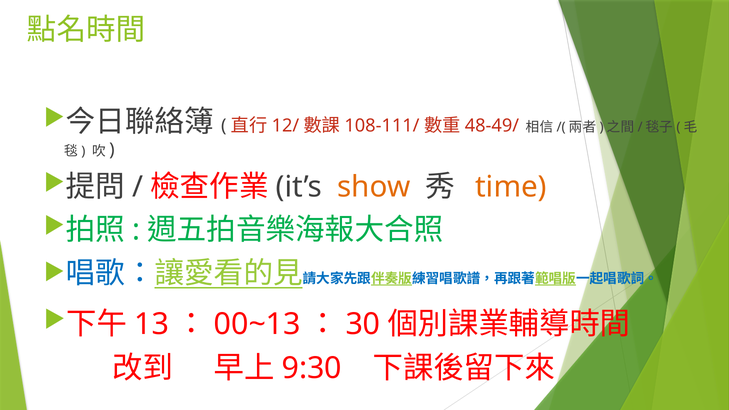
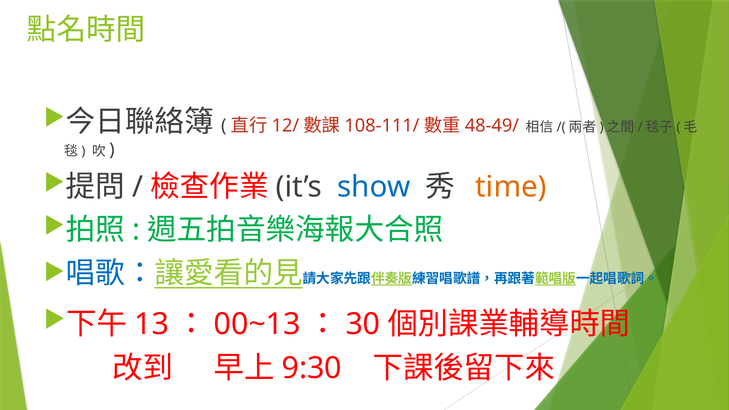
show colour: orange -> blue
